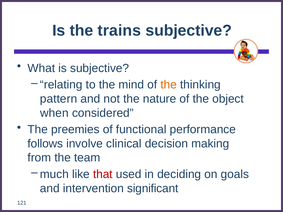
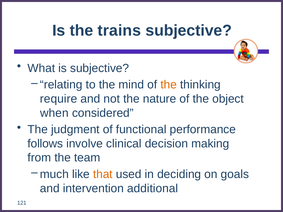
pattern: pattern -> require
preemies: preemies -> judgment
that colour: red -> orange
significant: significant -> additional
